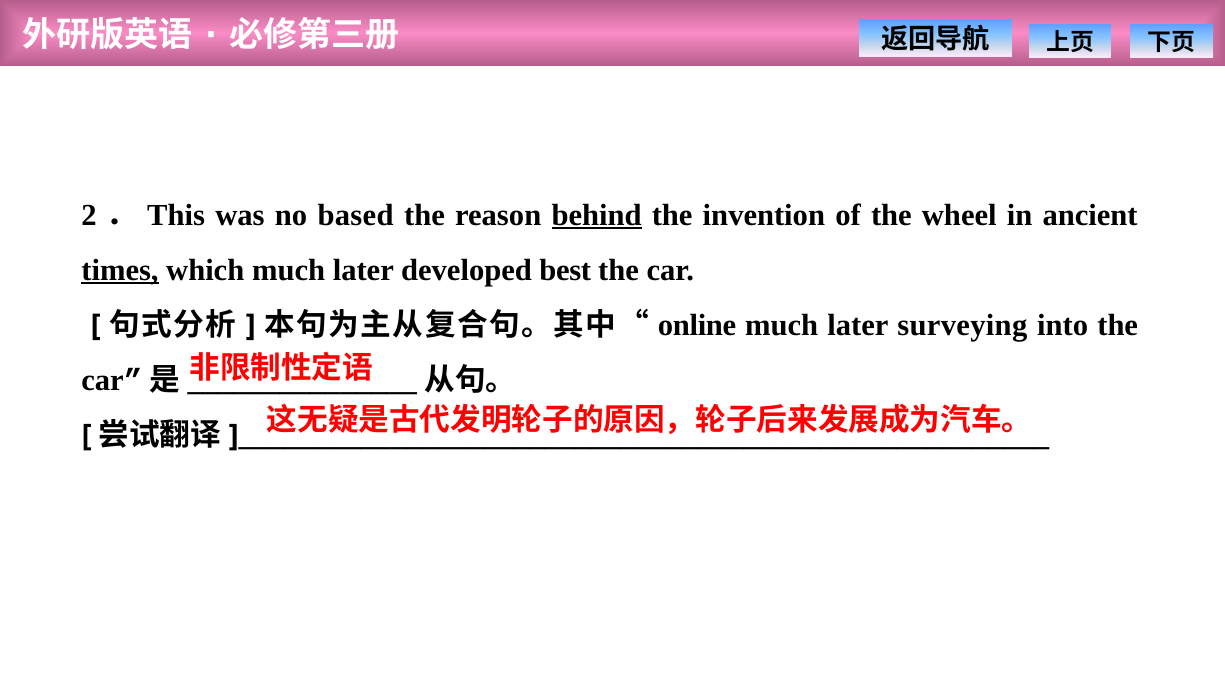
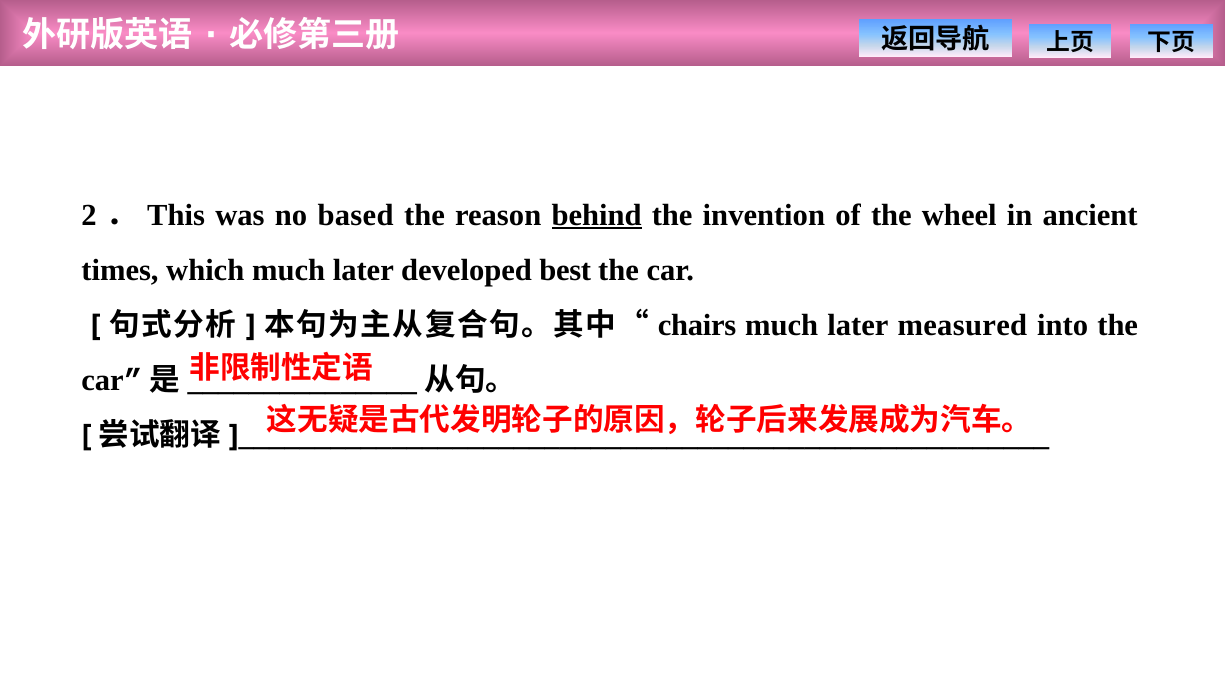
times underline: present -> none
online: online -> chairs
surveying: surveying -> measured
